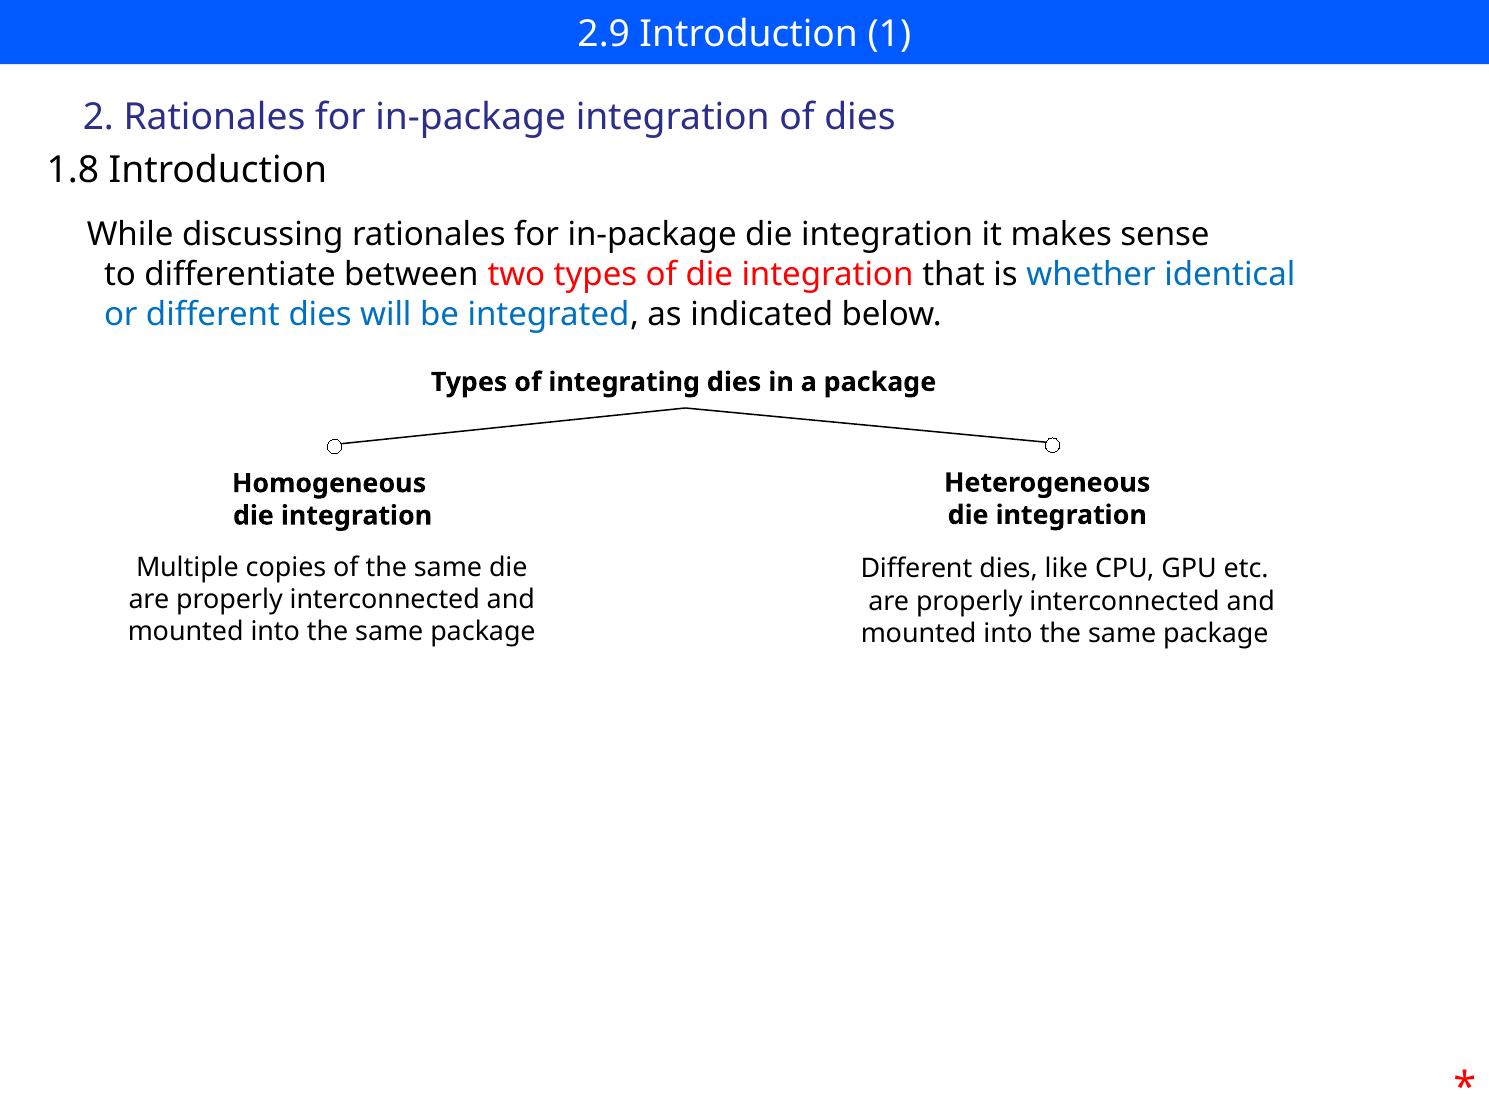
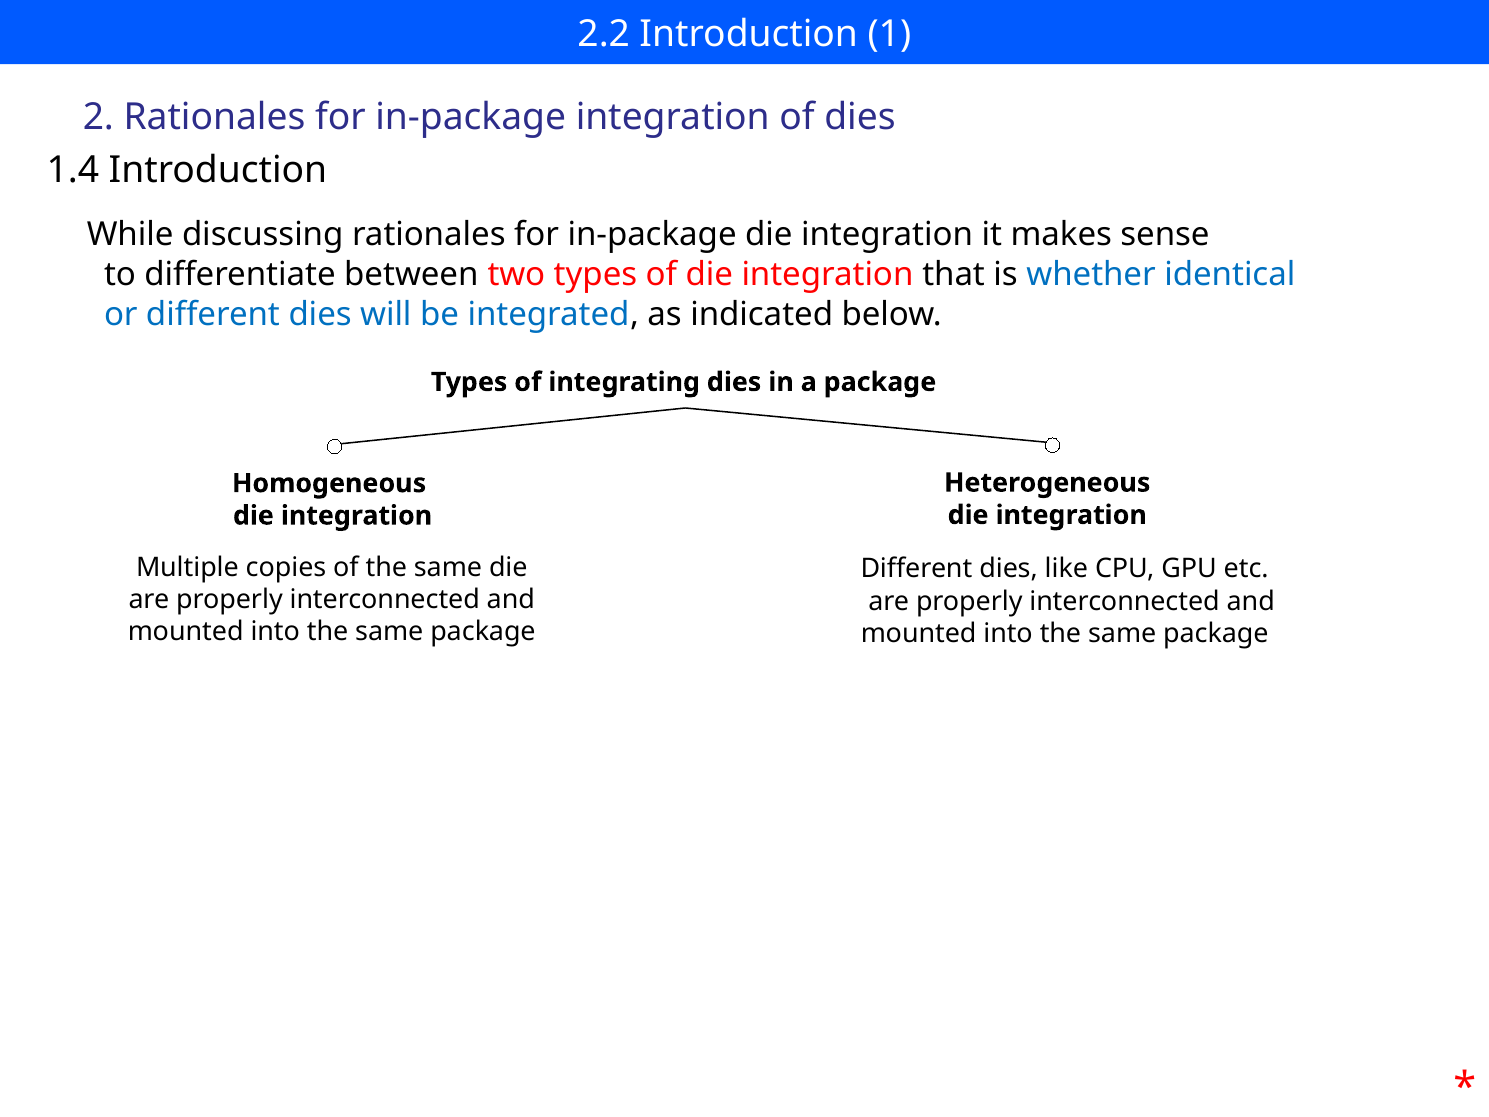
2.9: 2.9 -> 2.2
1.8: 1.8 -> 1.4
